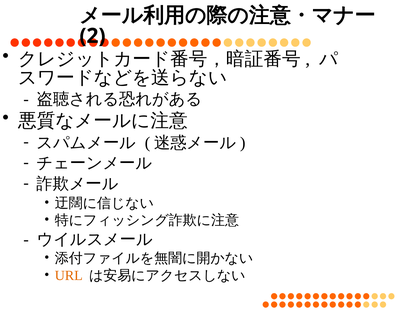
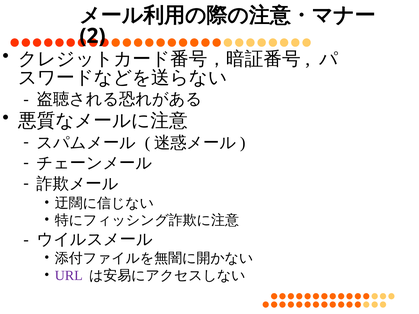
URL colour: orange -> purple
